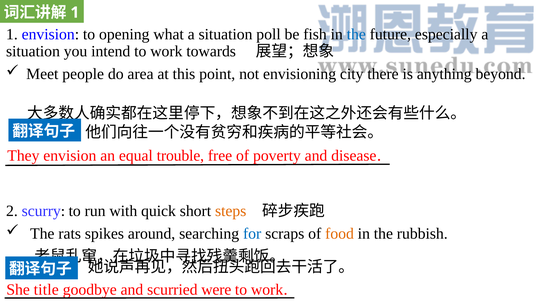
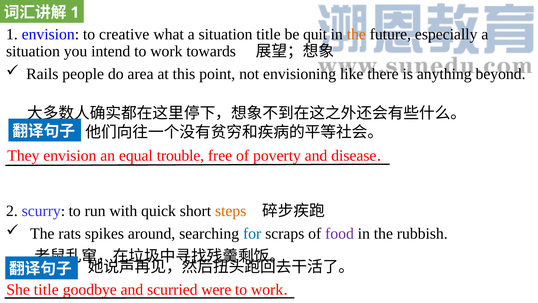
opening: opening -> creative
situation poll: poll -> title
fish: fish -> quit
the at (356, 34) colour: blue -> orange
Meet: Meet -> Rails
city: city -> like
food colour: orange -> purple
